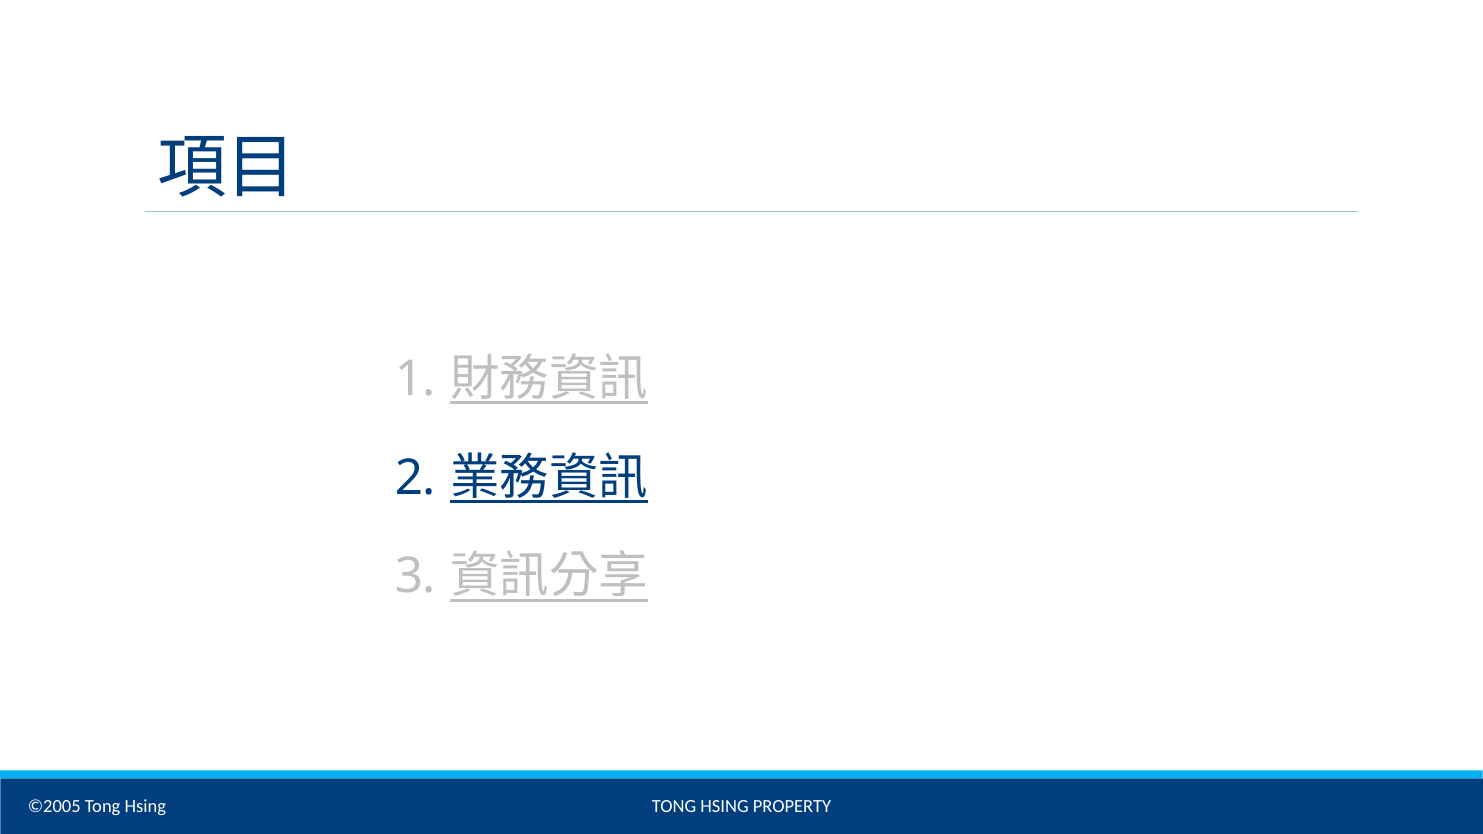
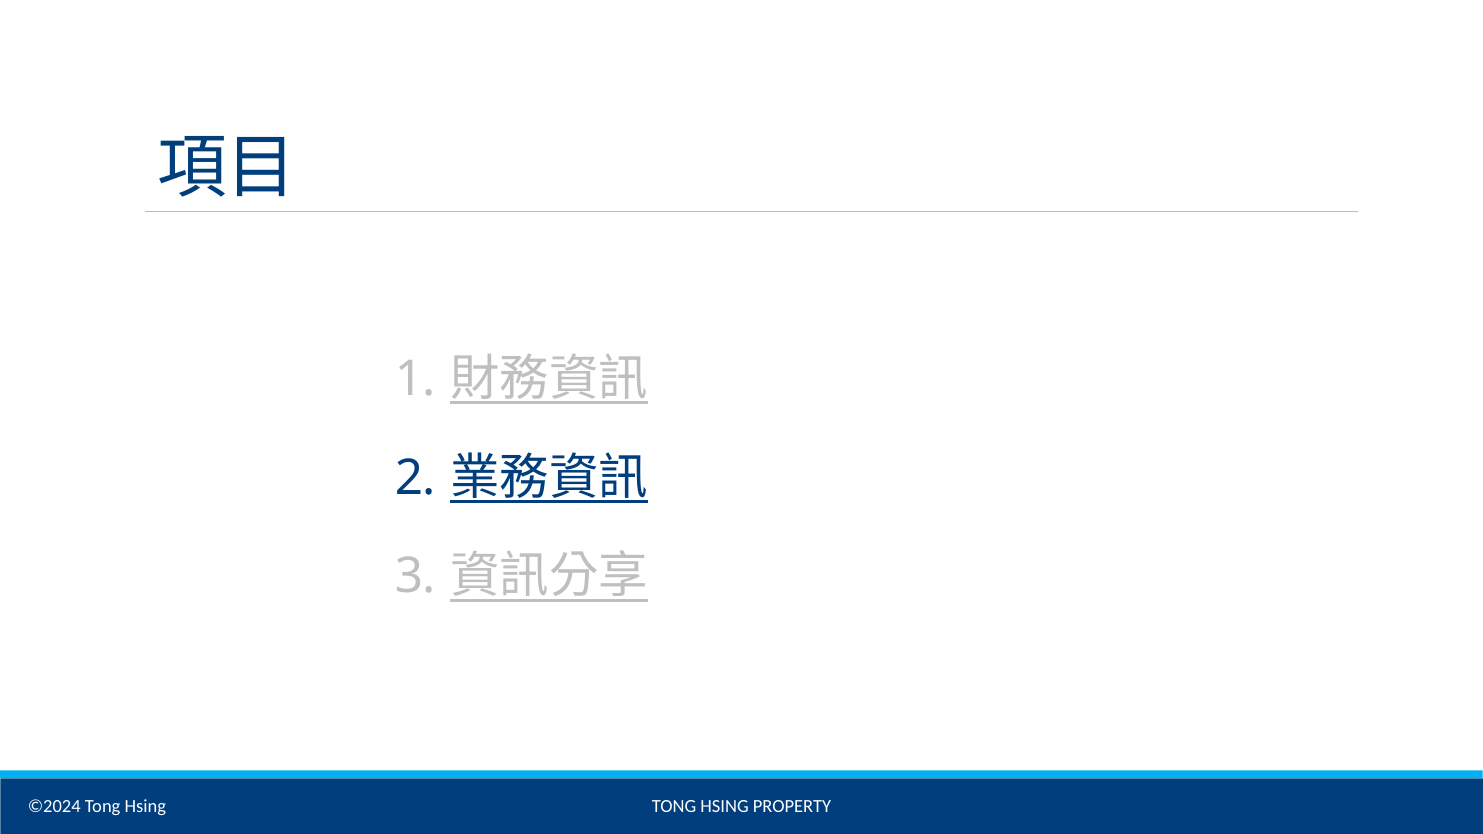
©2005: ©2005 -> ©2024
